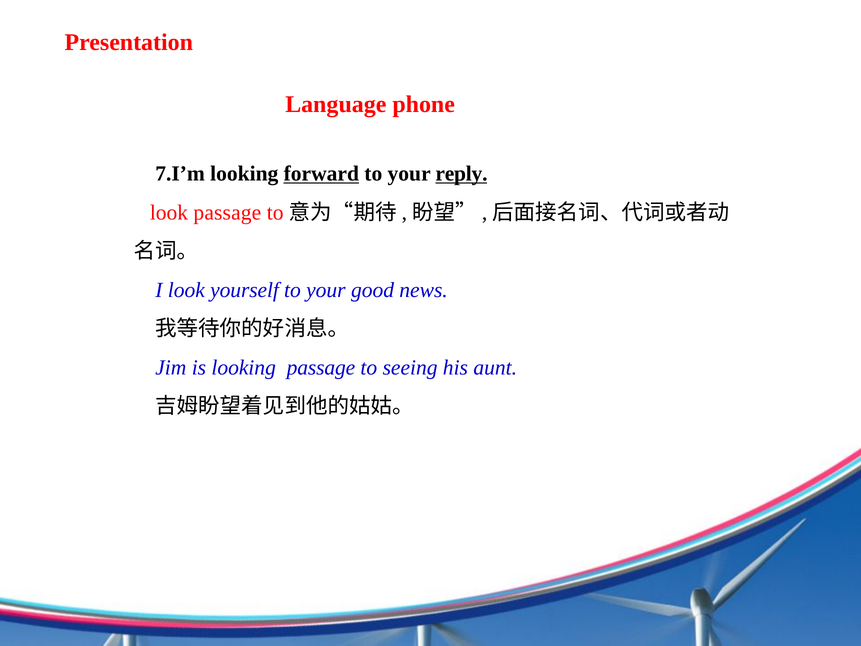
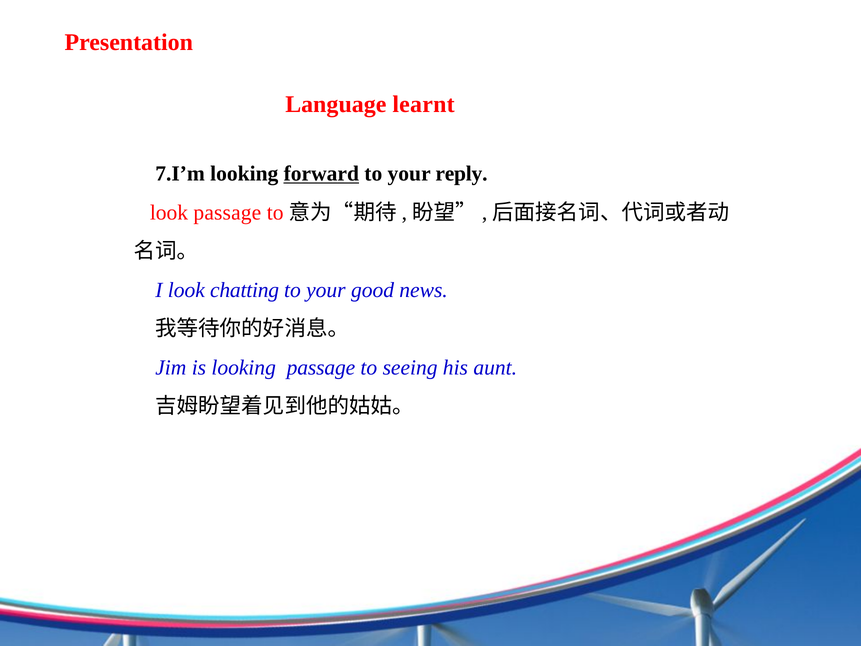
phone: phone -> learnt
reply underline: present -> none
yourself: yourself -> chatting
